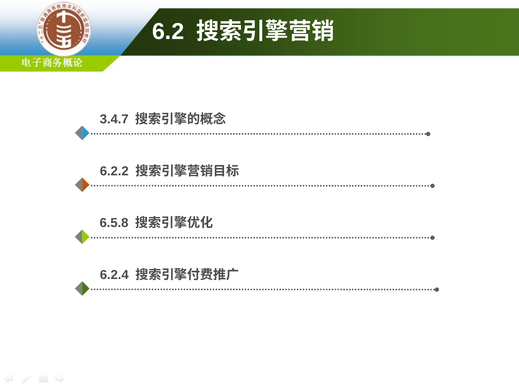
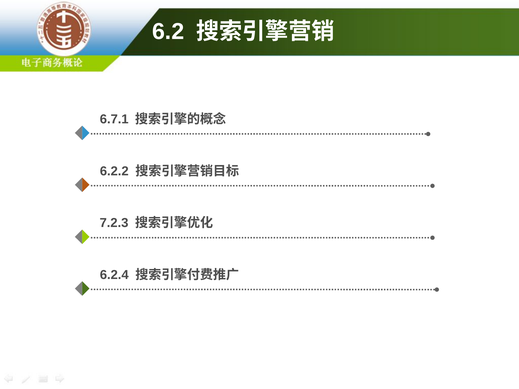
3.4.7: 3.4.7 -> 6.7.1
6.5.8: 6.5.8 -> 7.2.3
